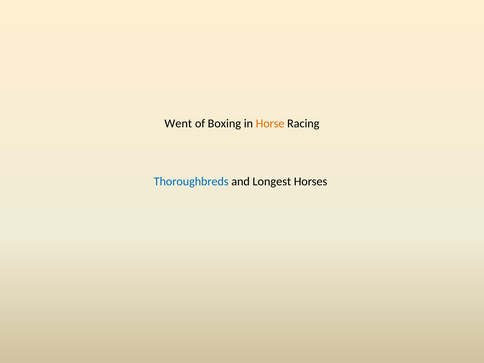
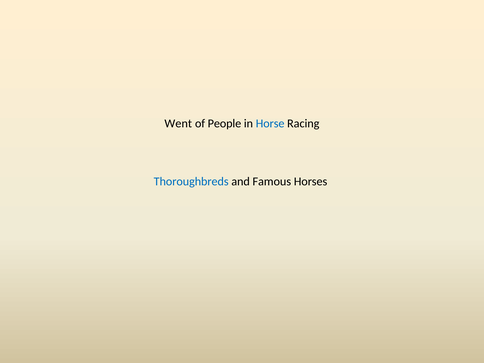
Boxing: Boxing -> People
Horse colour: orange -> blue
Longest: Longest -> Famous
